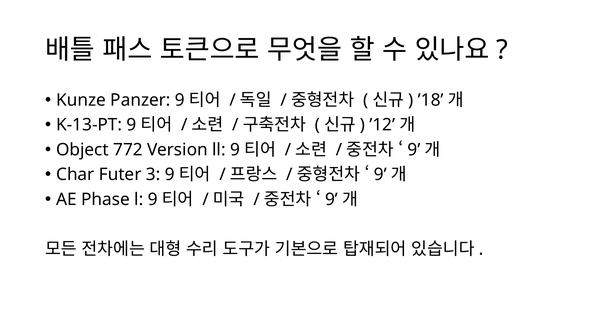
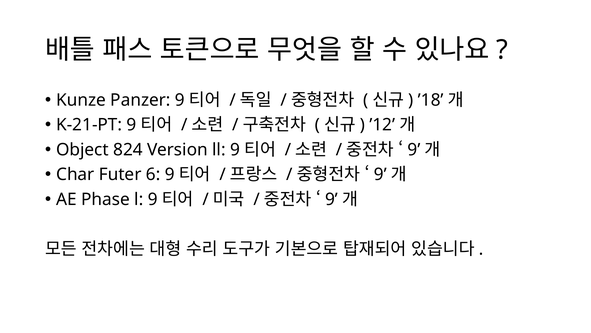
K-13-PT: K-13-PT -> K-21-PT
772: 772 -> 824
3: 3 -> 6
